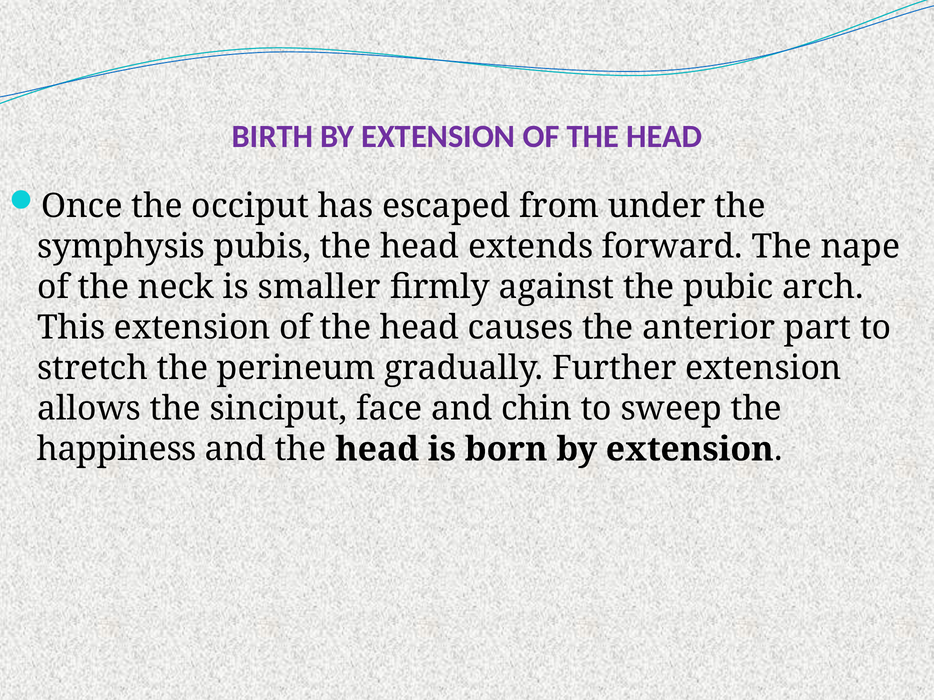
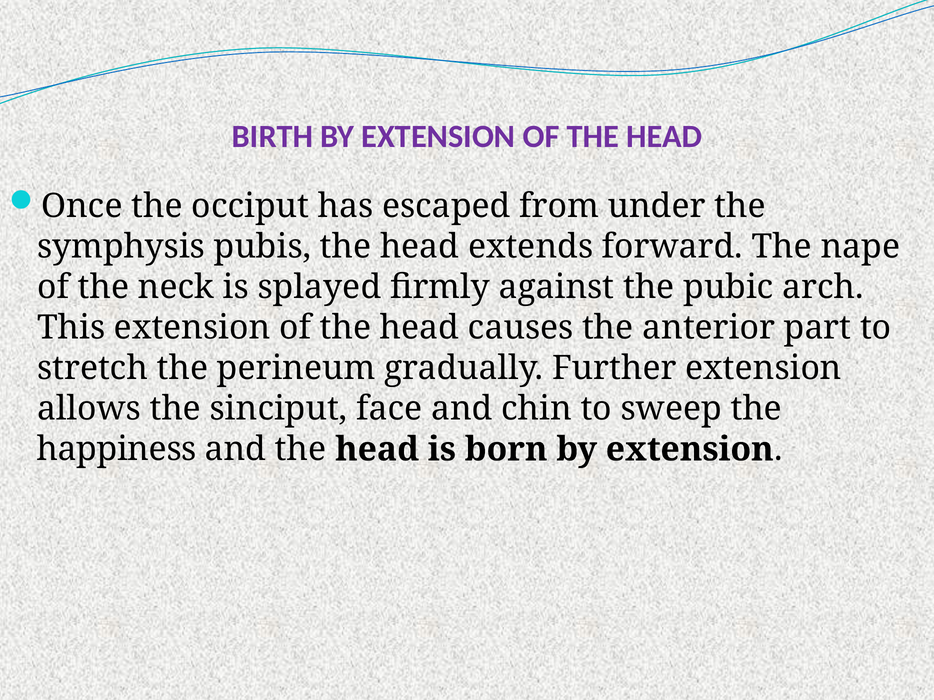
smaller: smaller -> splayed
